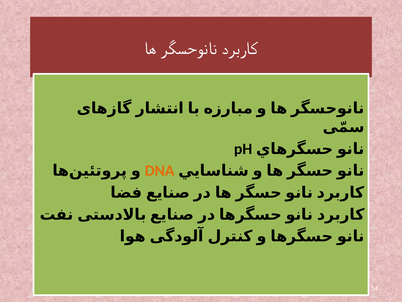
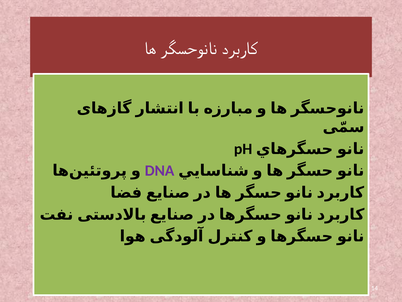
DNA colour: orange -> purple
